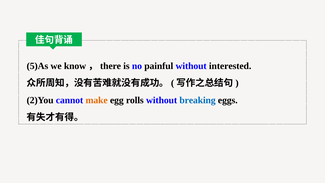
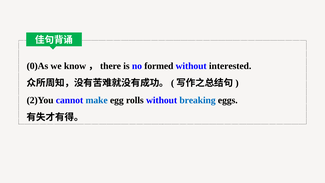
5)As: 5)As -> 0)As
painful: painful -> formed
make colour: orange -> blue
